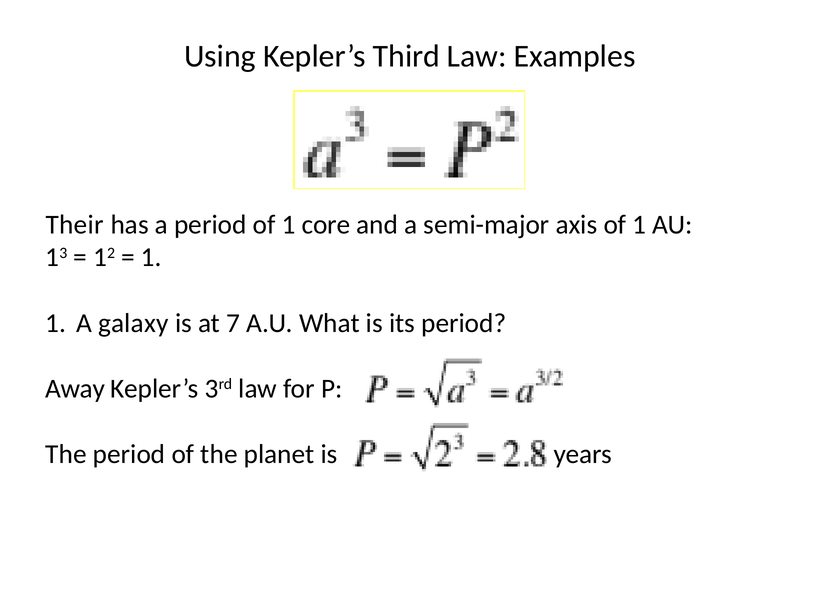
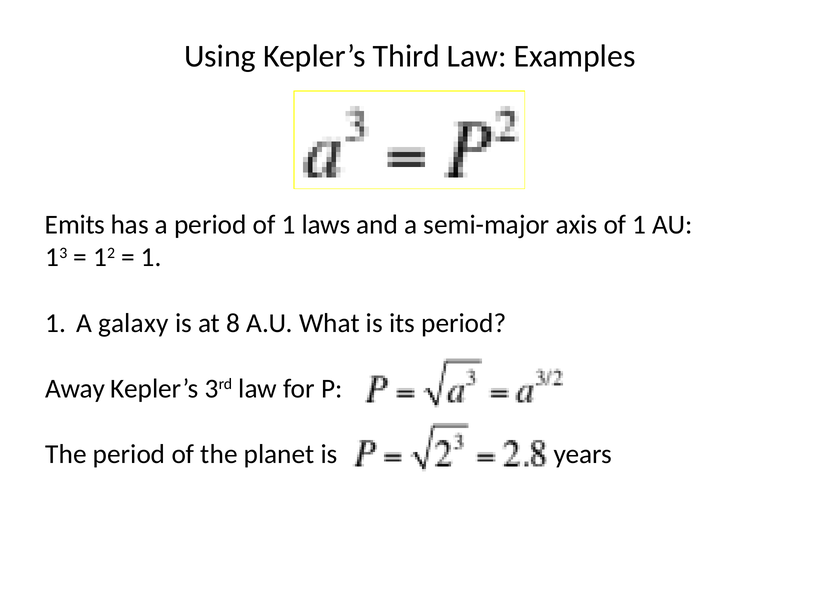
Their: Their -> Emits
core: core -> laws
7: 7 -> 8
